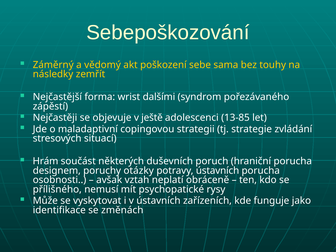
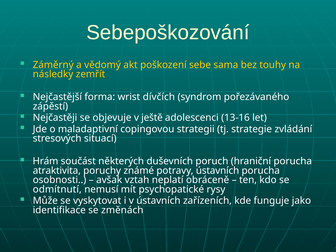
dalšími: dalšími -> dívčích
13-85: 13-85 -> 13-16
designem: designem -> atraktivita
otázky: otázky -> známé
přílišného: přílišného -> odmítnutí
